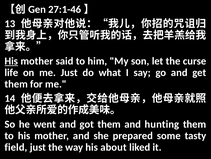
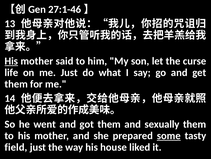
hunting: hunting -> sexually
some underline: none -> present
about: about -> house
